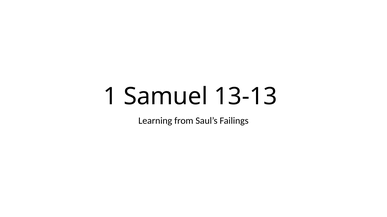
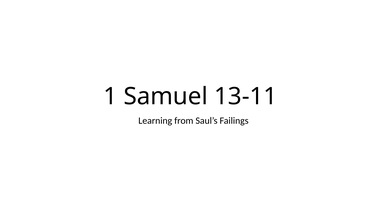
13-13: 13-13 -> 13-11
